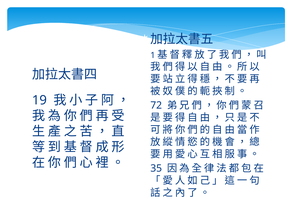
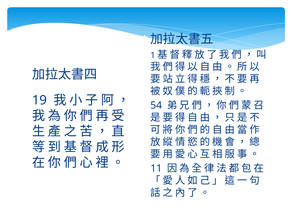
72: 72 -> 54
35: 35 -> 11
